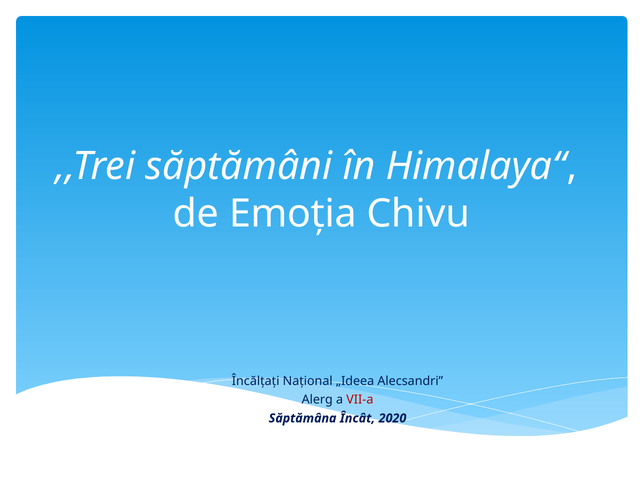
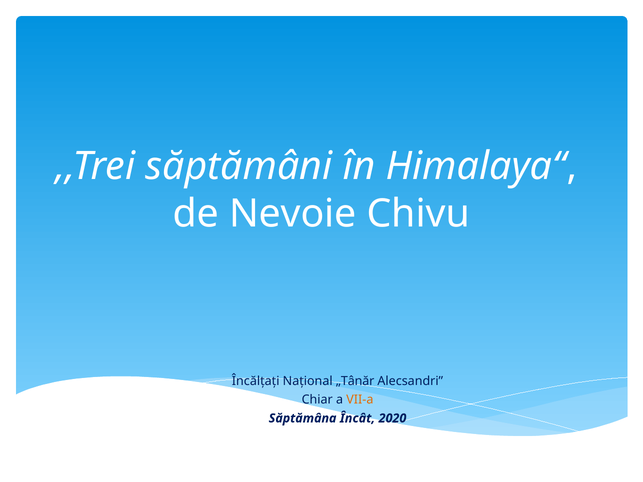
Emoția: Emoția -> Nevoie
„Ideea: „Ideea -> „Tânăr
Alerg: Alerg -> Chiar
VII-a colour: red -> orange
